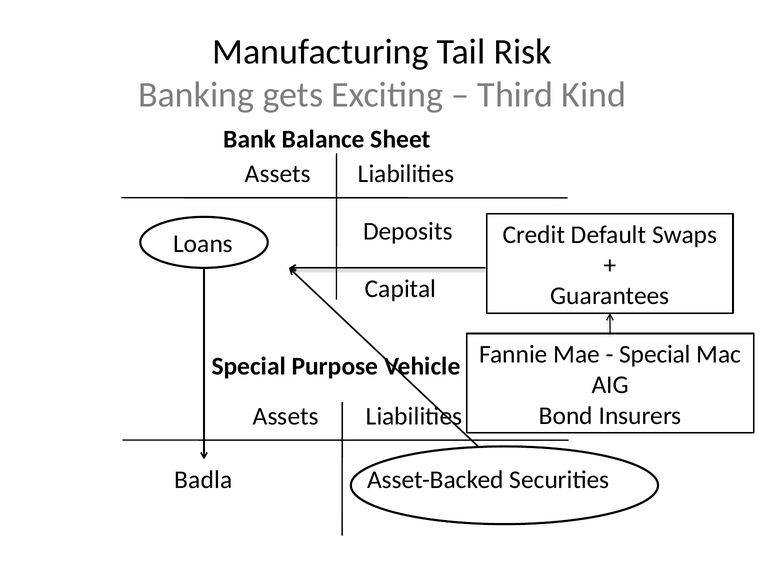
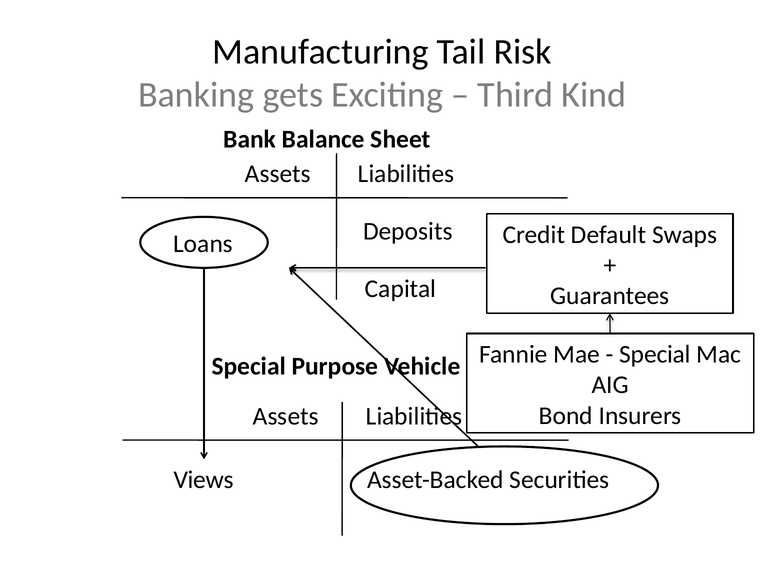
Badla: Badla -> Views
